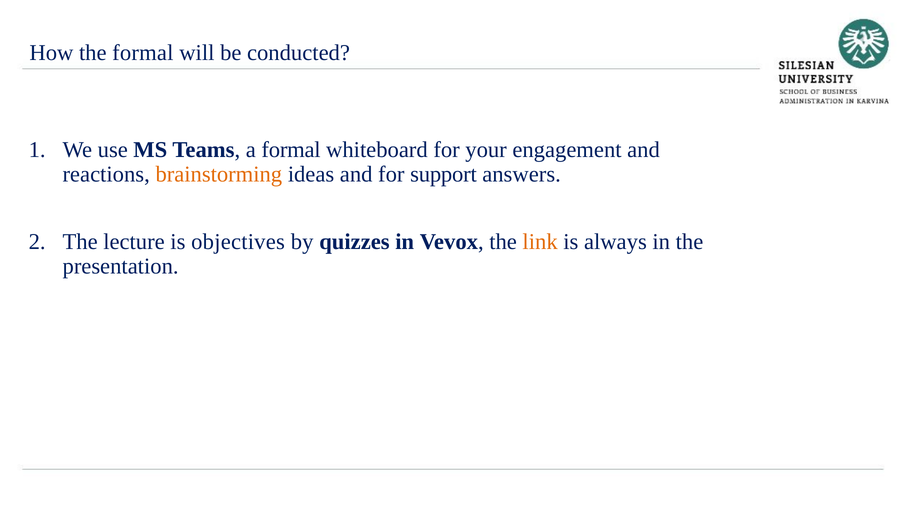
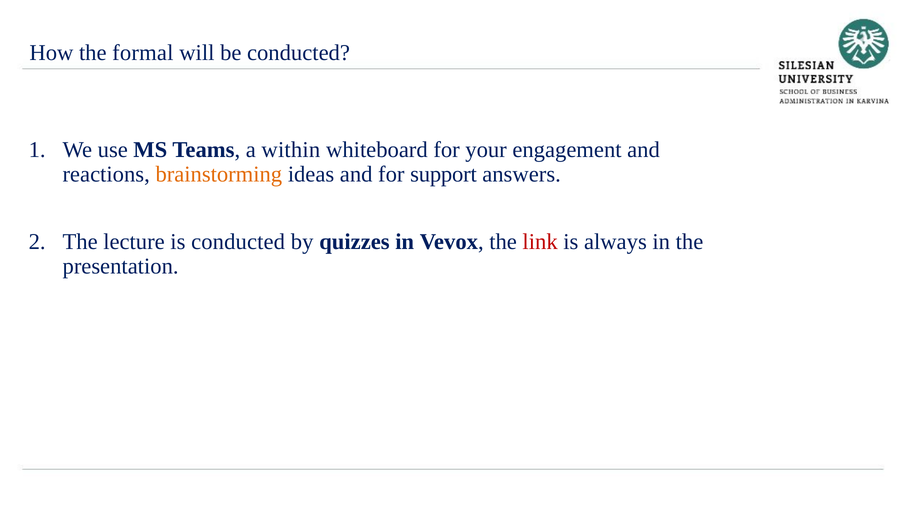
a formal: formal -> within
is objectives: objectives -> conducted
link colour: orange -> red
